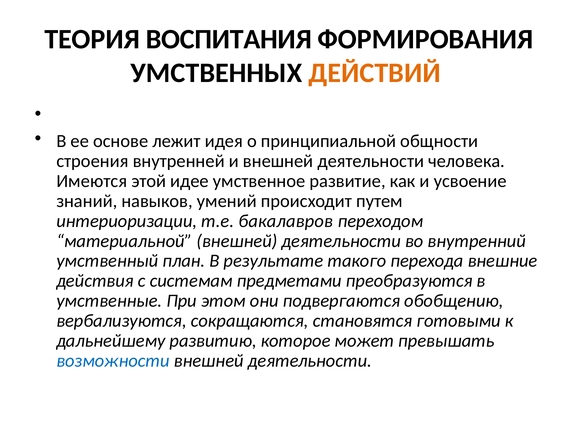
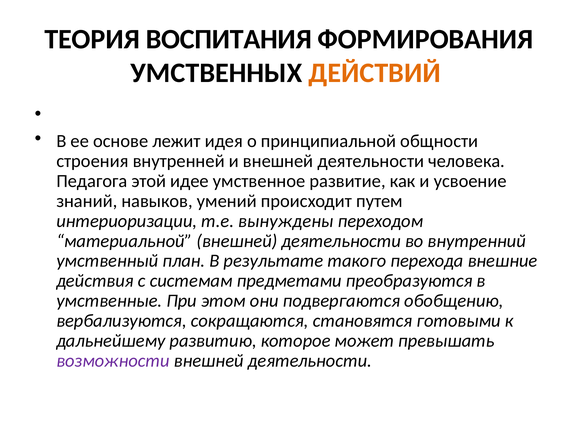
Имеются: Имеются -> Педагога
бакалавров: бакалавров -> вынуждены
возможности colour: blue -> purple
